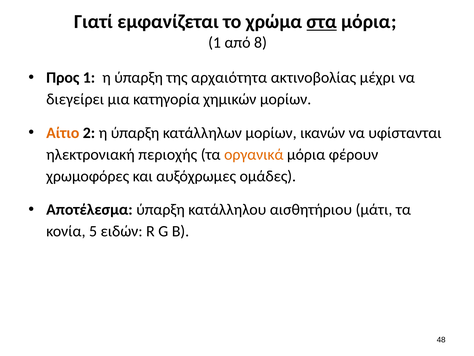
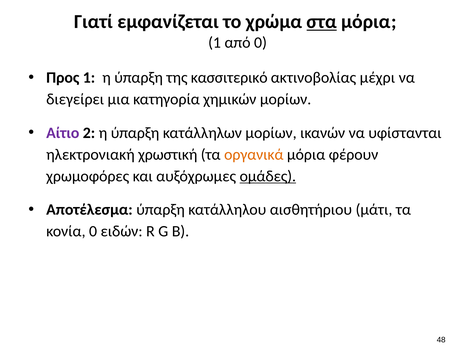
από 8: 8 -> 0
αρχαιότητα: αρχαιότητα -> κασσιτερικό
Αίτιο colour: orange -> purple
περιοχής: περιοχής -> χρωστική
ομάδες underline: none -> present
κονία 5: 5 -> 0
